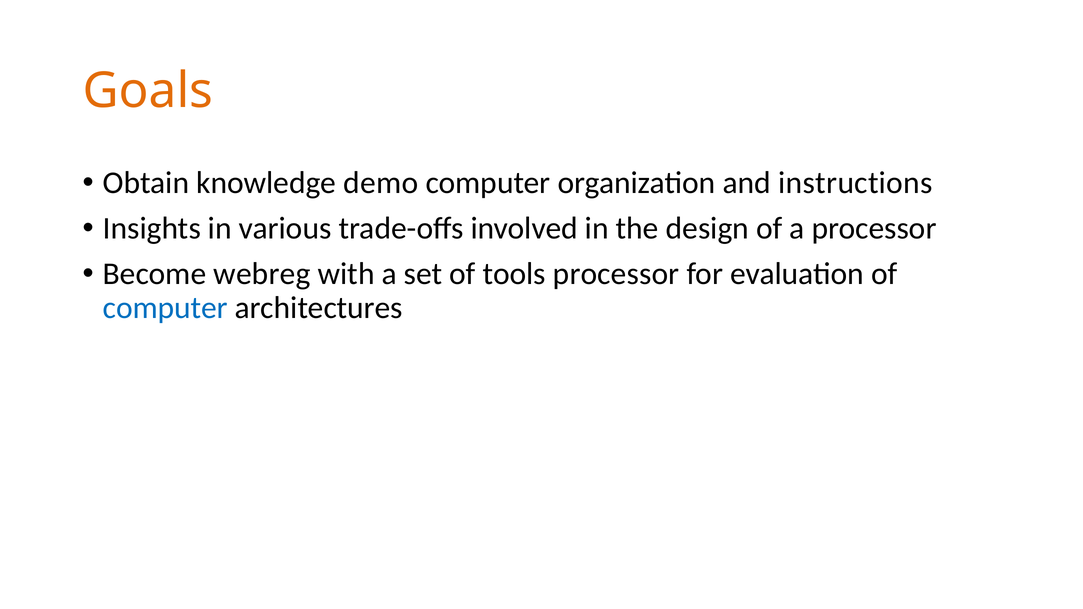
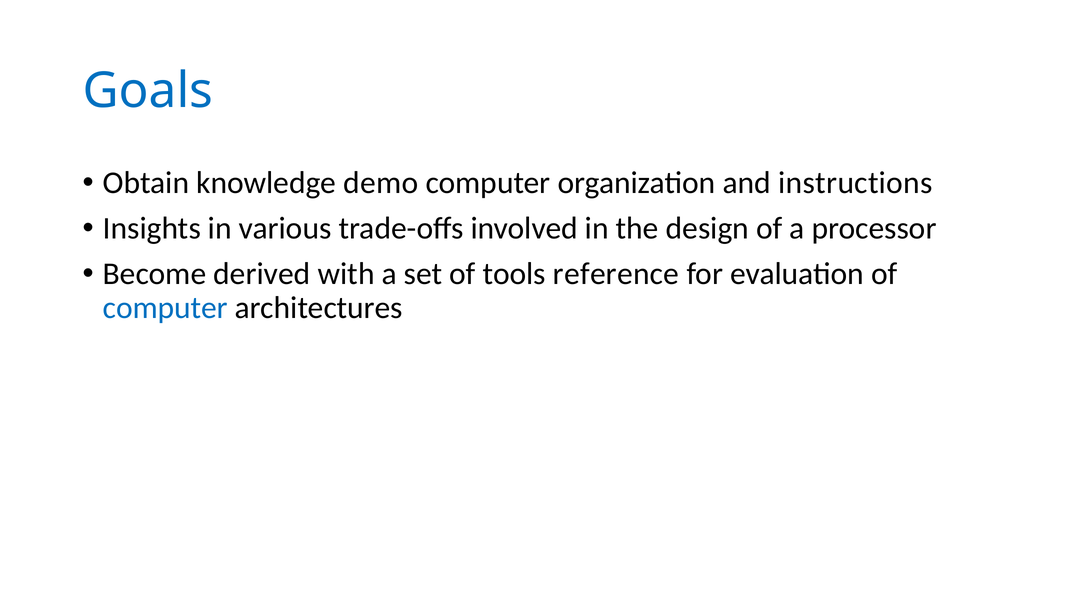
Goals colour: orange -> blue
webreg: webreg -> derived
tools processor: processor -> reference
